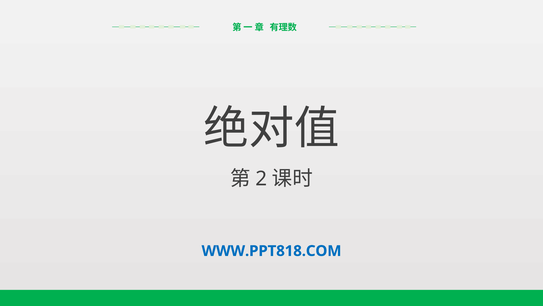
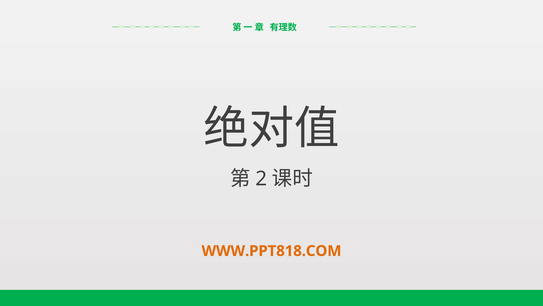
WWW.PPT818.COM colour: blue -> orange
